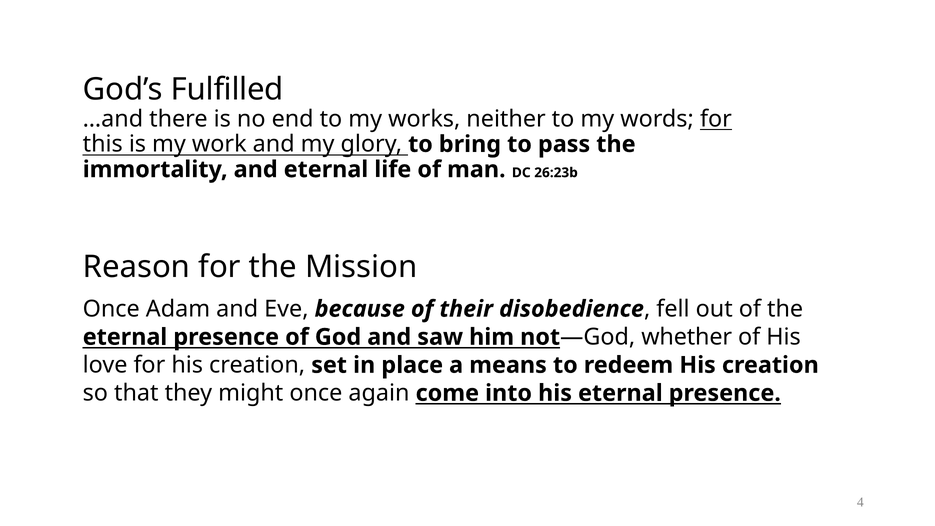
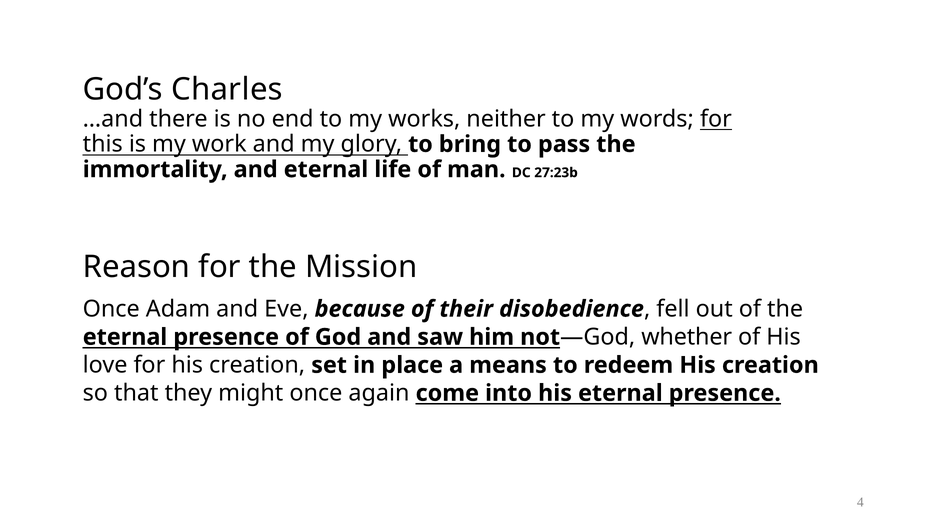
Fulfilled: Fulfilled -> Charles
26:23b: 26:23b -> 27:23b
